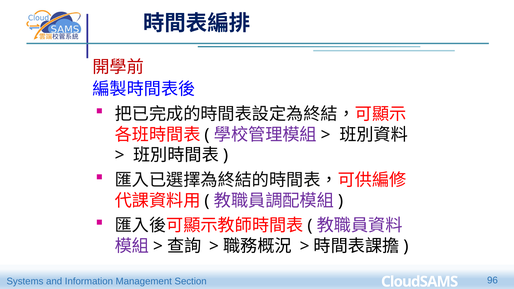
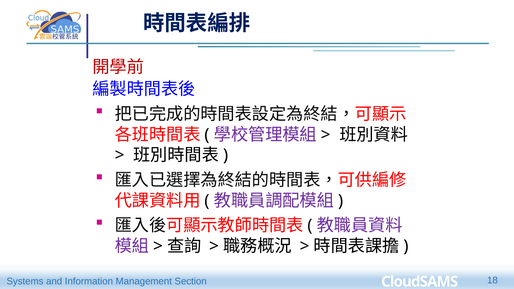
96: 96 -> 18
